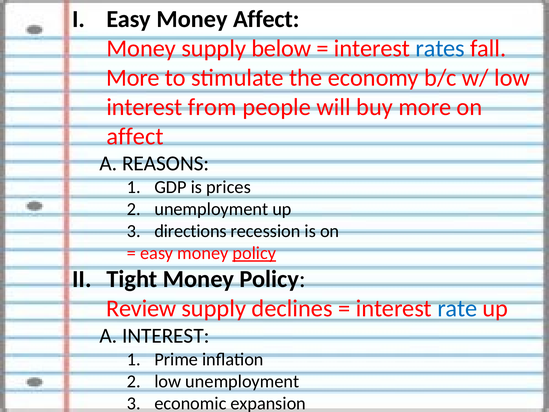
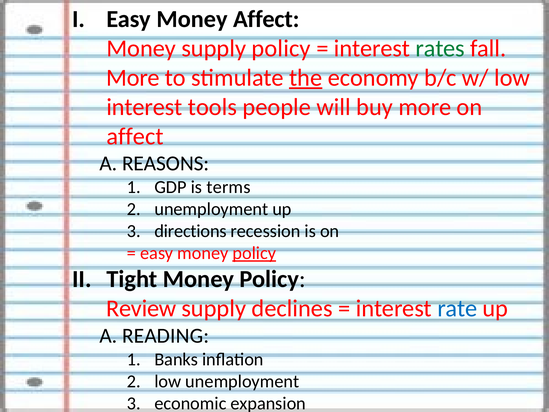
supply below: below -> policy
rates colour: blue -> green
the underline: none -> present
from: from -> tools
prices: prices -> terms
INTEREST at (166, 336): INTEREST -> READING
Prime: Prime -> Banks
